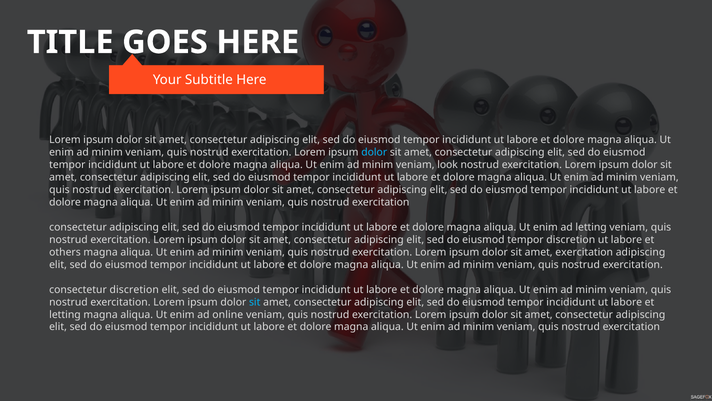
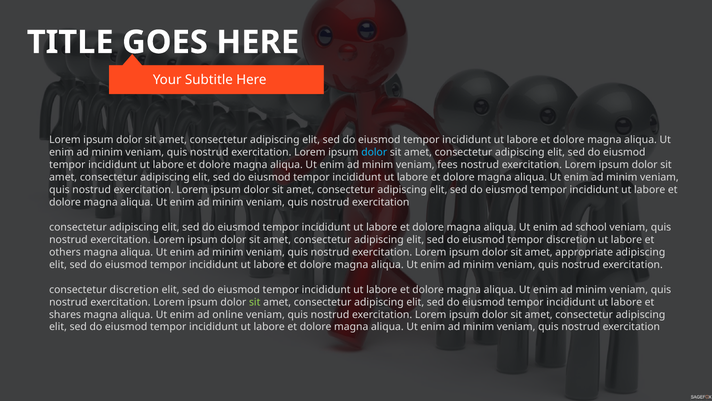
look: look -> fees
ad letting: letting -> school
amet exercitation: exercitation -> appropriate
sit at (255, 302) colour: light blue -> light green
letting at (65, 314): letting -> shares
